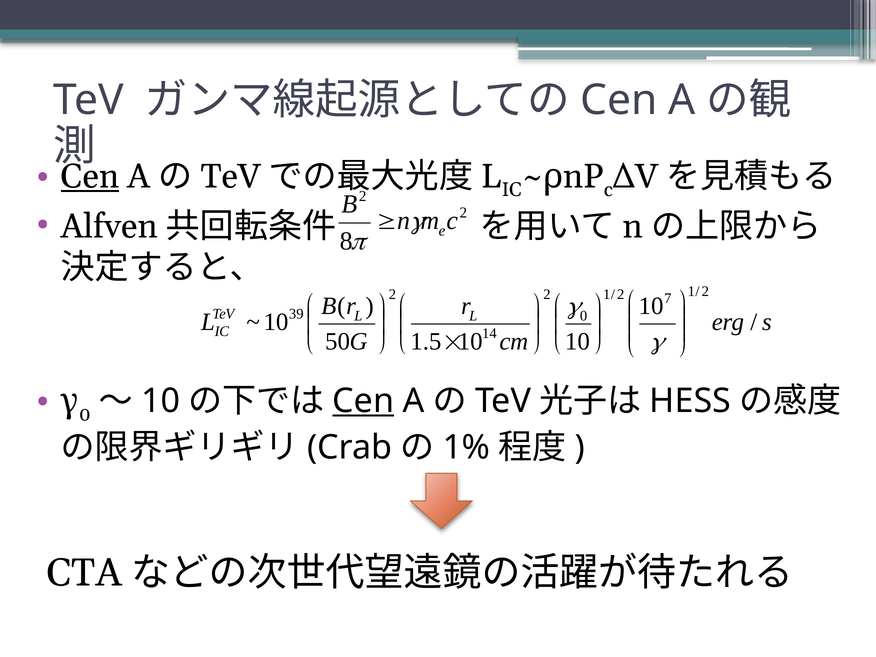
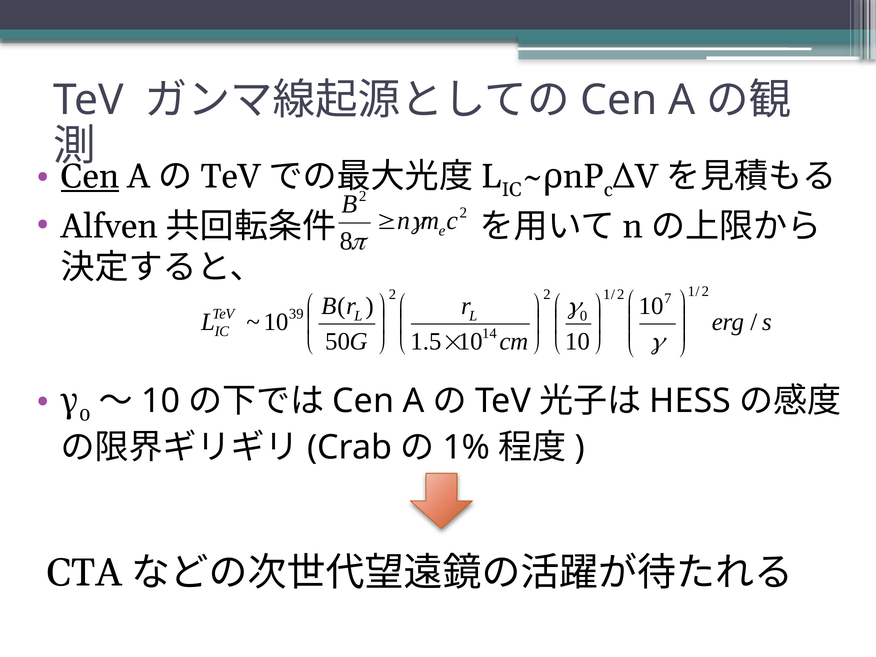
Cen at (363, 401) underline: present -> none
